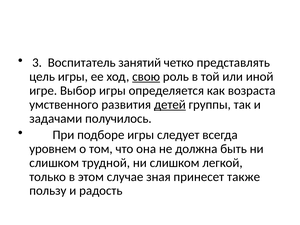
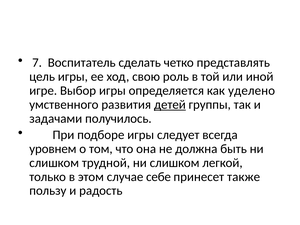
3: 3 -> 7
занятий: занятий -> сделать
свою underline: present -> none
возраста: возраста -> уделено
зная: зная -> себе
